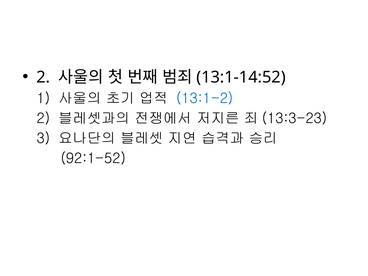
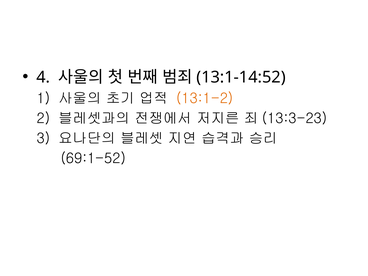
2 at (43, 77): 2 -> 4
13:1-2 colour: blue -> orange
92:1-52: 92:1-52 -> 69:1-52
